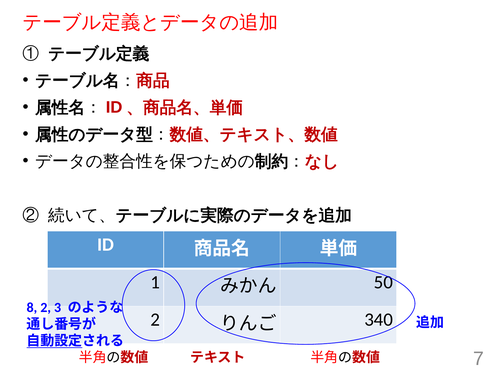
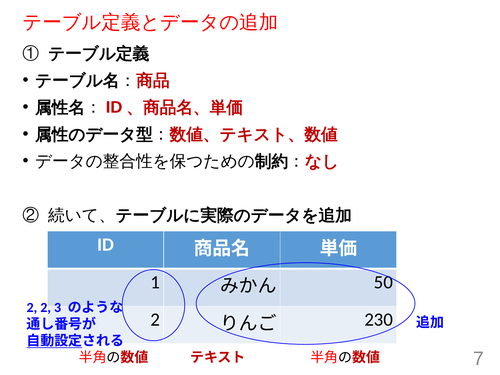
8 at (32, 308): 8 -> 2
340: 340 -> 230
